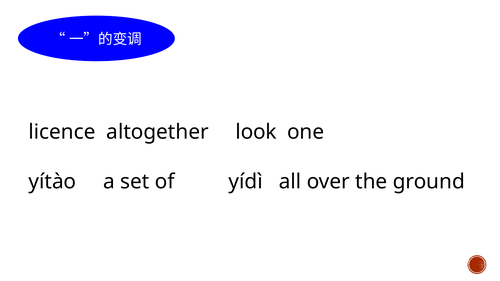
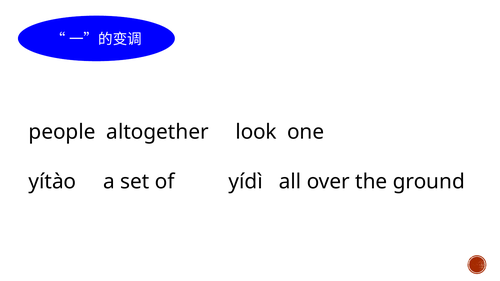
licence: licence -> people
